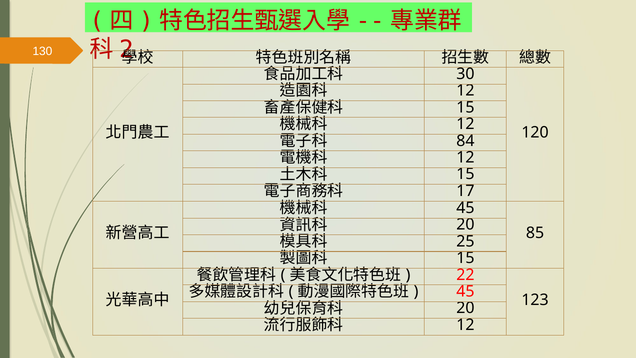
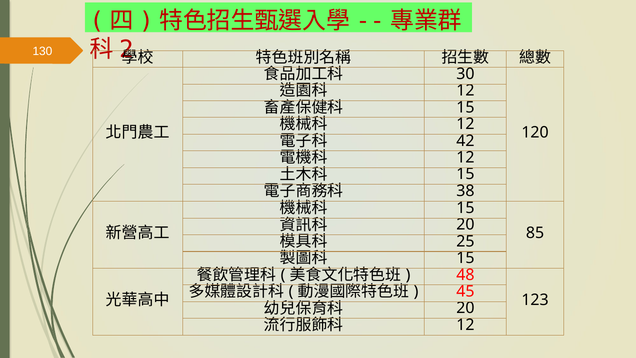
84: 84 -> 42
17: 17 -> 38
45 at (465, 208): 45 -> 15
22: 22 -> 48
